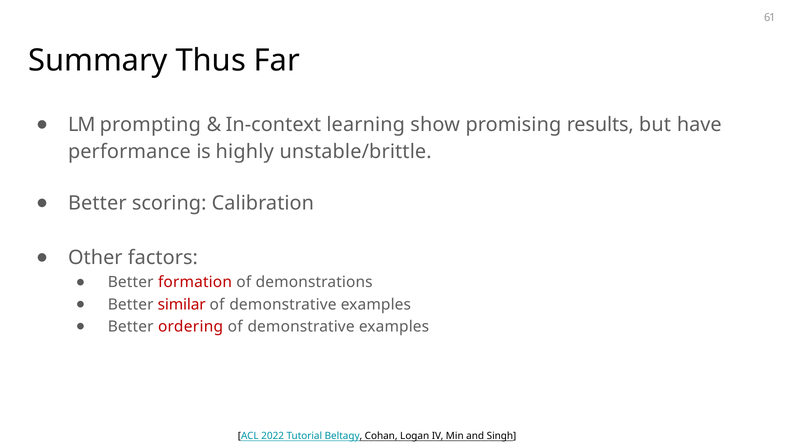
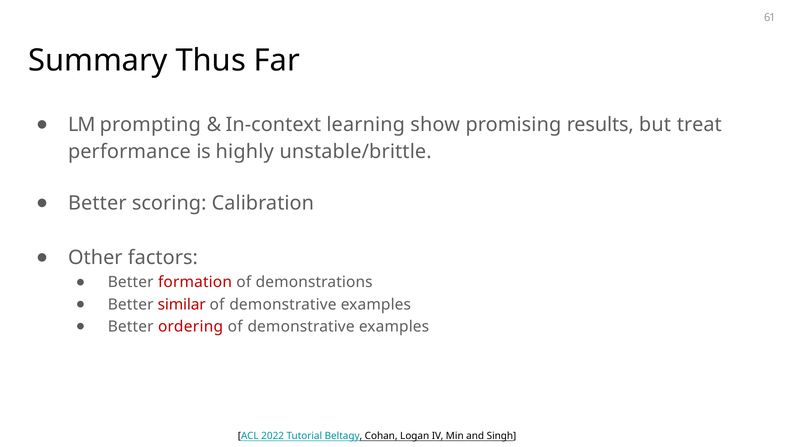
have: have -> treat
